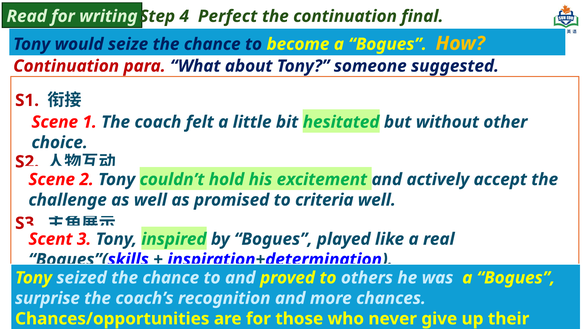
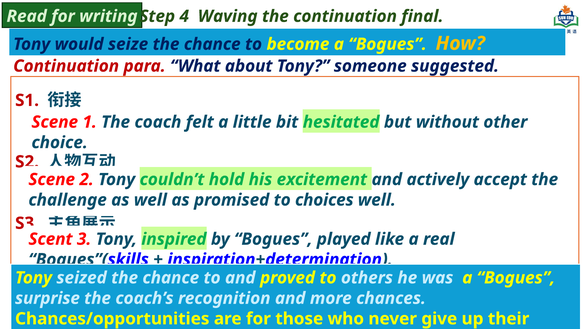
Perfect: Perfect -> Waving
criteria: criteria -> choices
